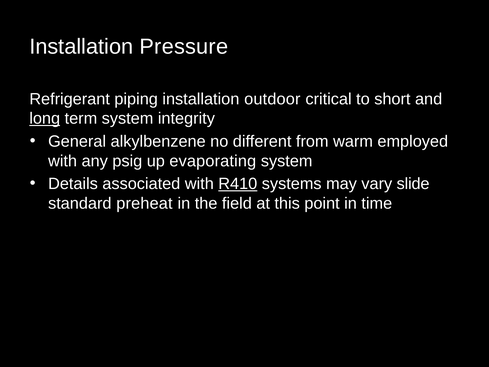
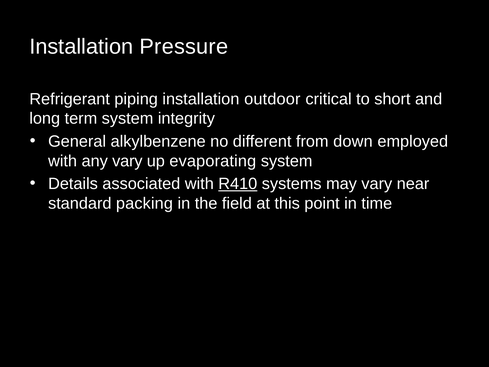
long underline: present -> none
warm: warm -> down
any psig: psig -> vary
slide: slide -> near
preheat: preheat -> packing
